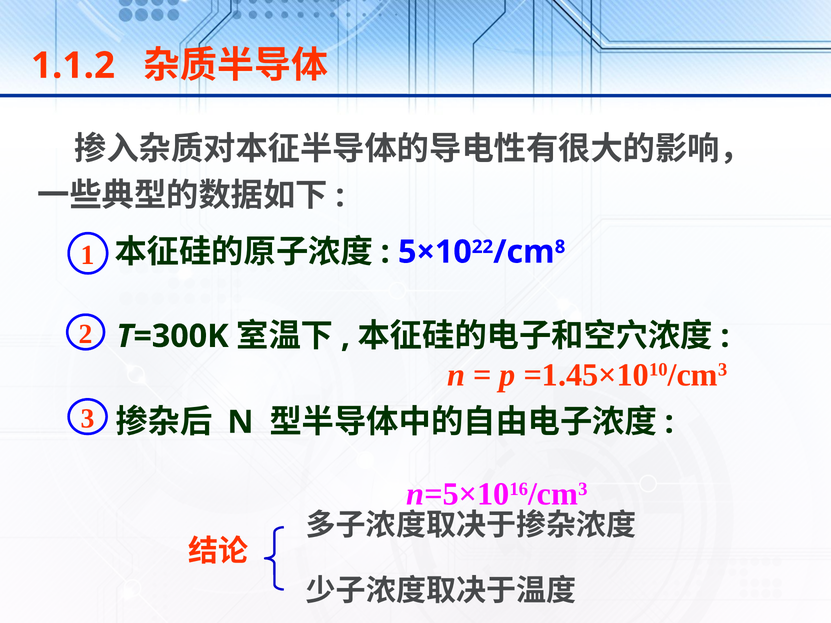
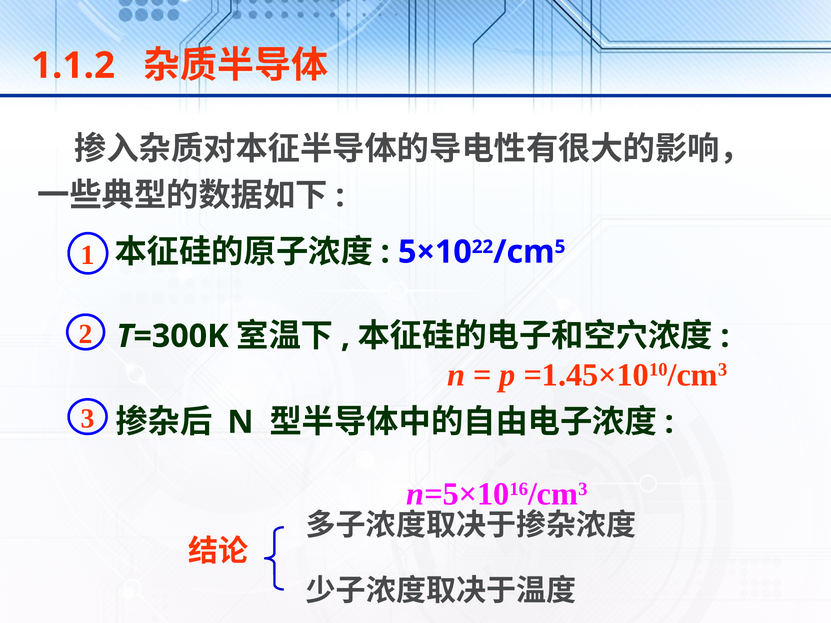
8: 8 -> 5
